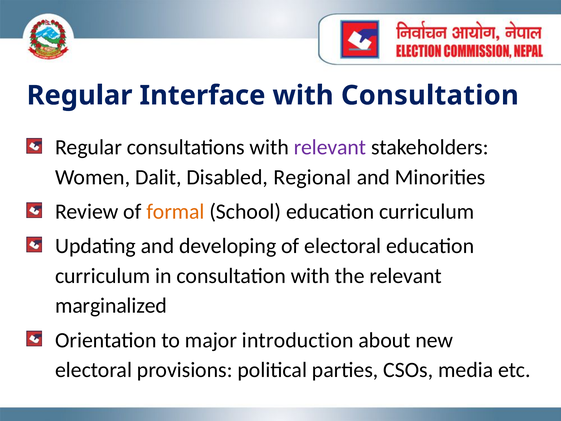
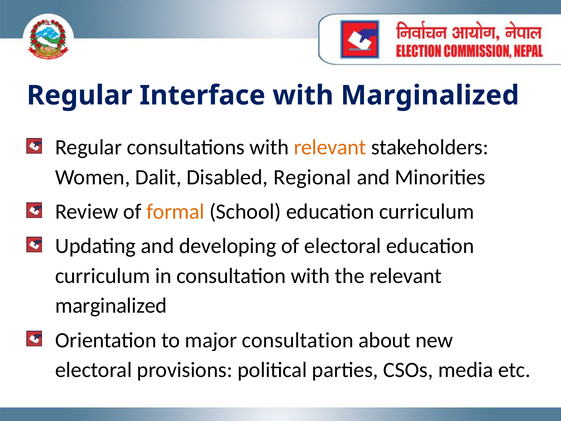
with Consultation: Consultation -> Marginalized
relevant at (330, 147) colour: purple -> orange
major introduction: introduction -> consultation
